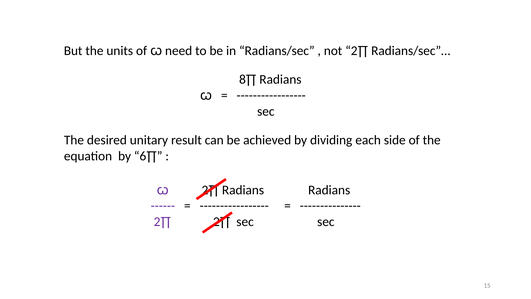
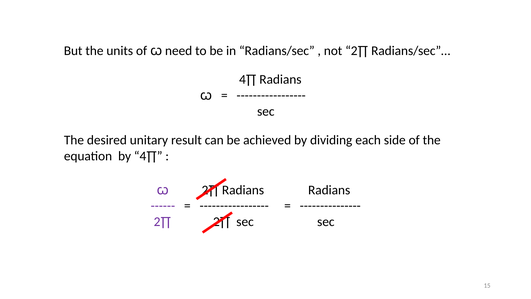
8∏ at (248, 79): 8∏ -> 4∏
by 6∏: 6∏ -> 4∏
